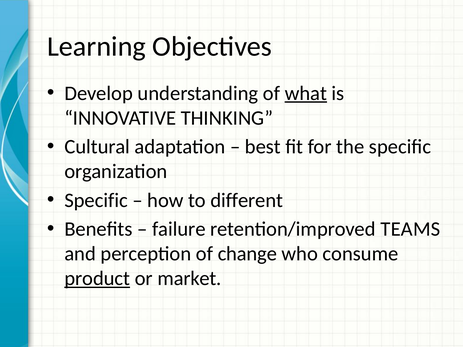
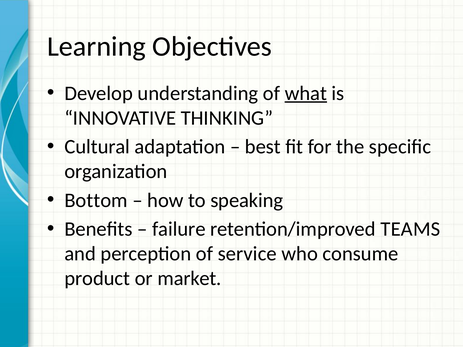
Specific at (96, 200): Specific -> Bottom
different: different -> speaking
change: change -> service
product underline: present -> none
